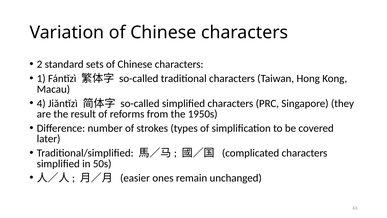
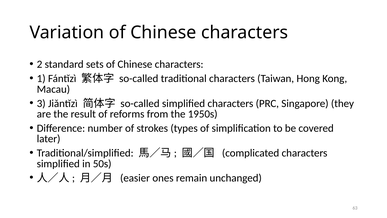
4: 4 -> 3
